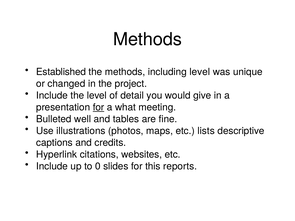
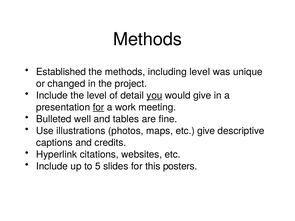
you underline: none -> present
what: what -> work
etc lists: lists -> give
0: 0 -> 5
reports: reports -> posters
